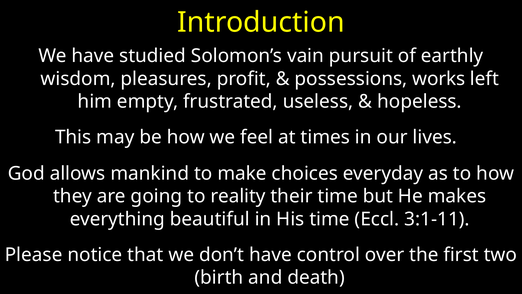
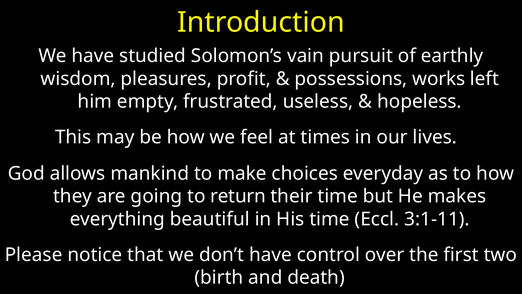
reality: reality -> return
